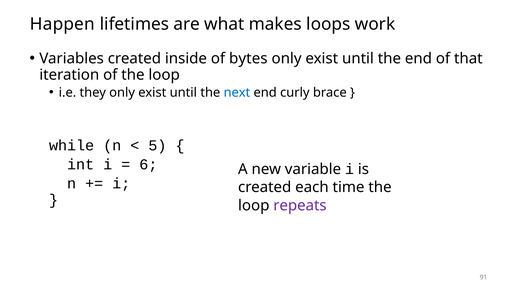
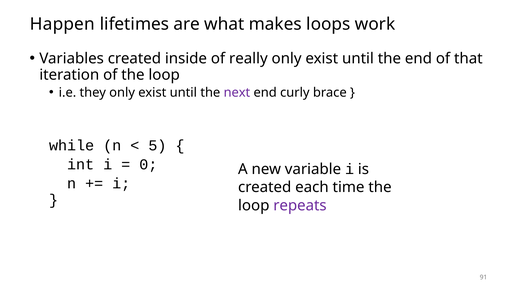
bytes: bytes -> really
next colour: blue -> purple
6: 6 -> 0
